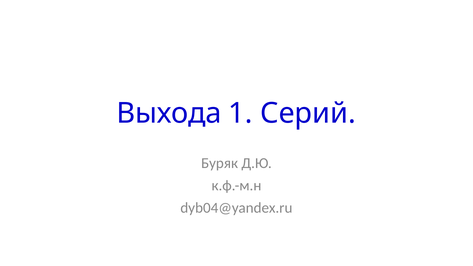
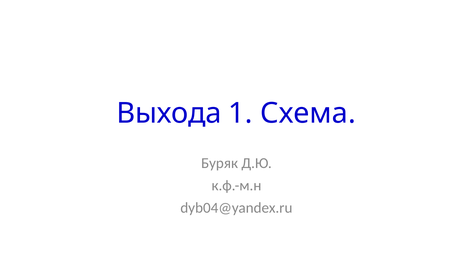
Серий: Серий -> Схема
